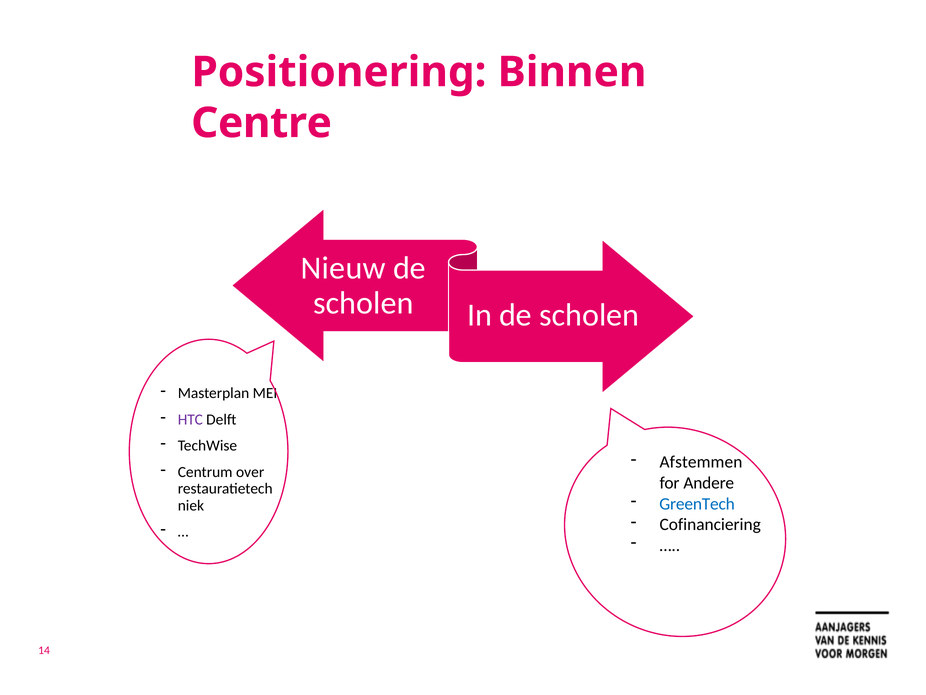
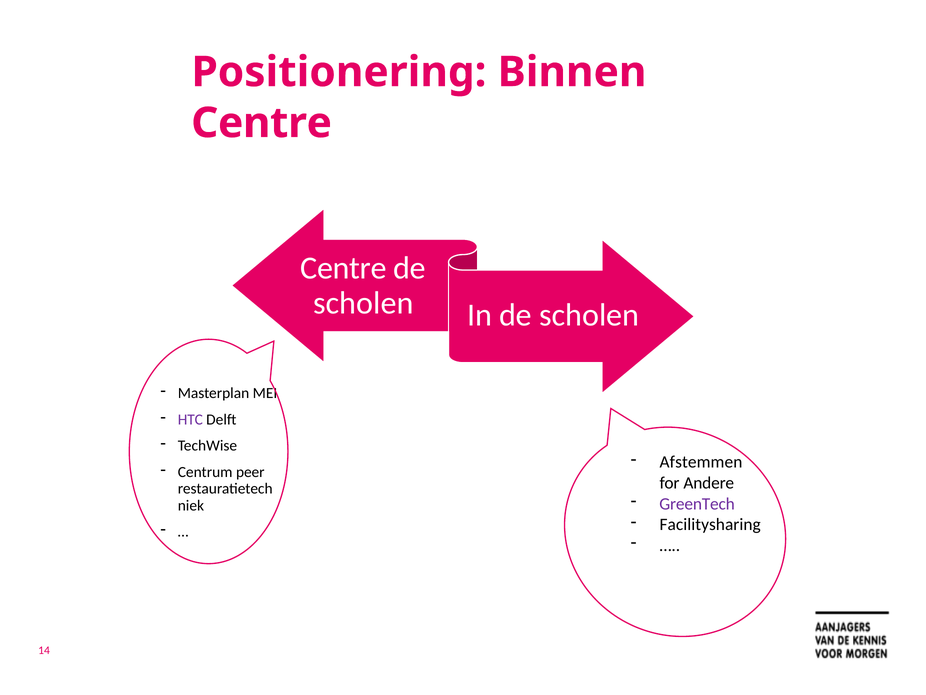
Nieuw at (343, 268): Nieuw -> Centre
over: over -> peer
GreenTech colour: blue -> purple
Cofinanciering: Cofinanciering -> Facilitysharing
